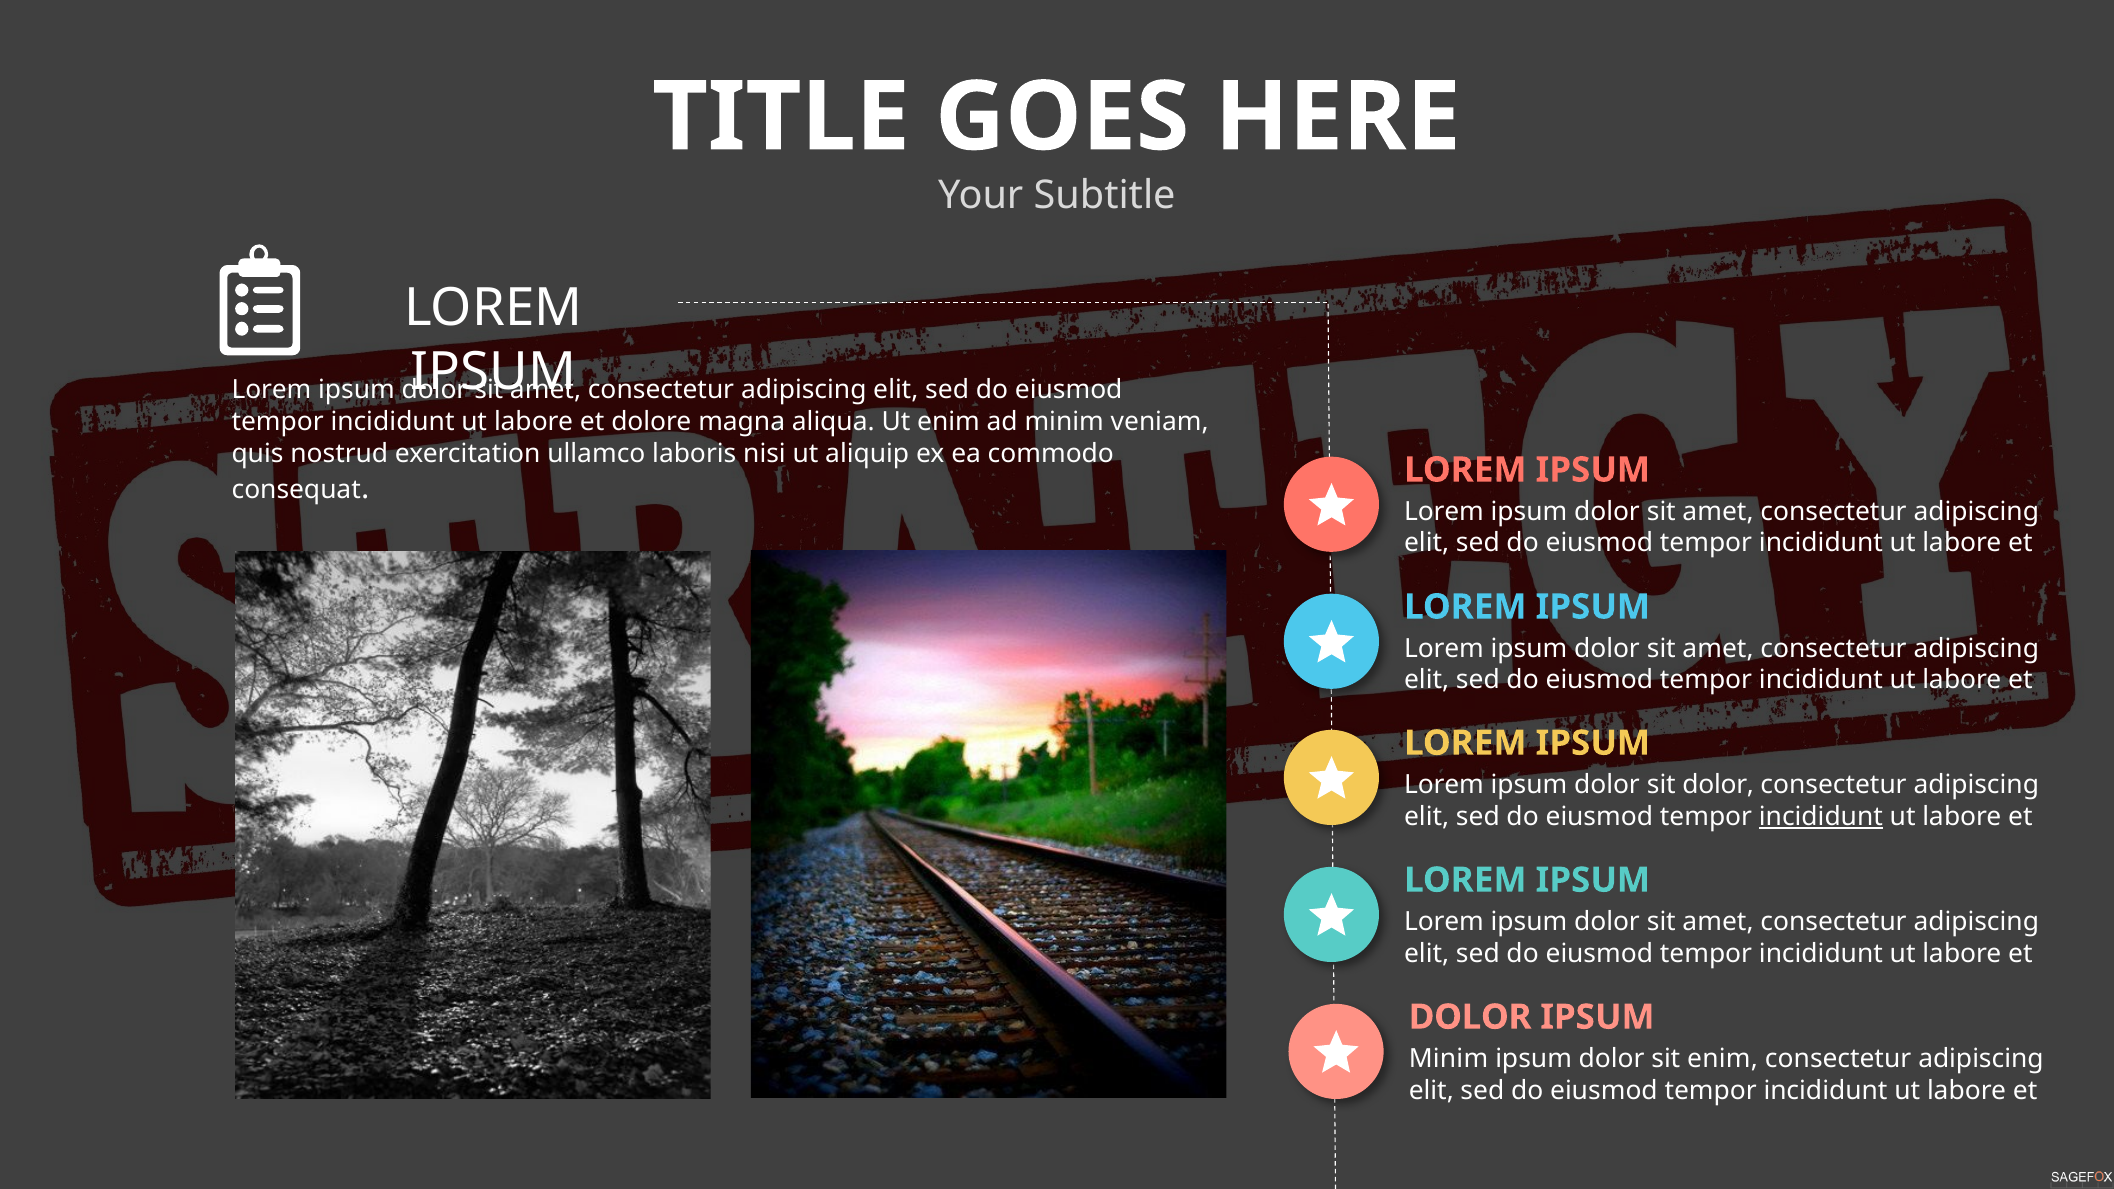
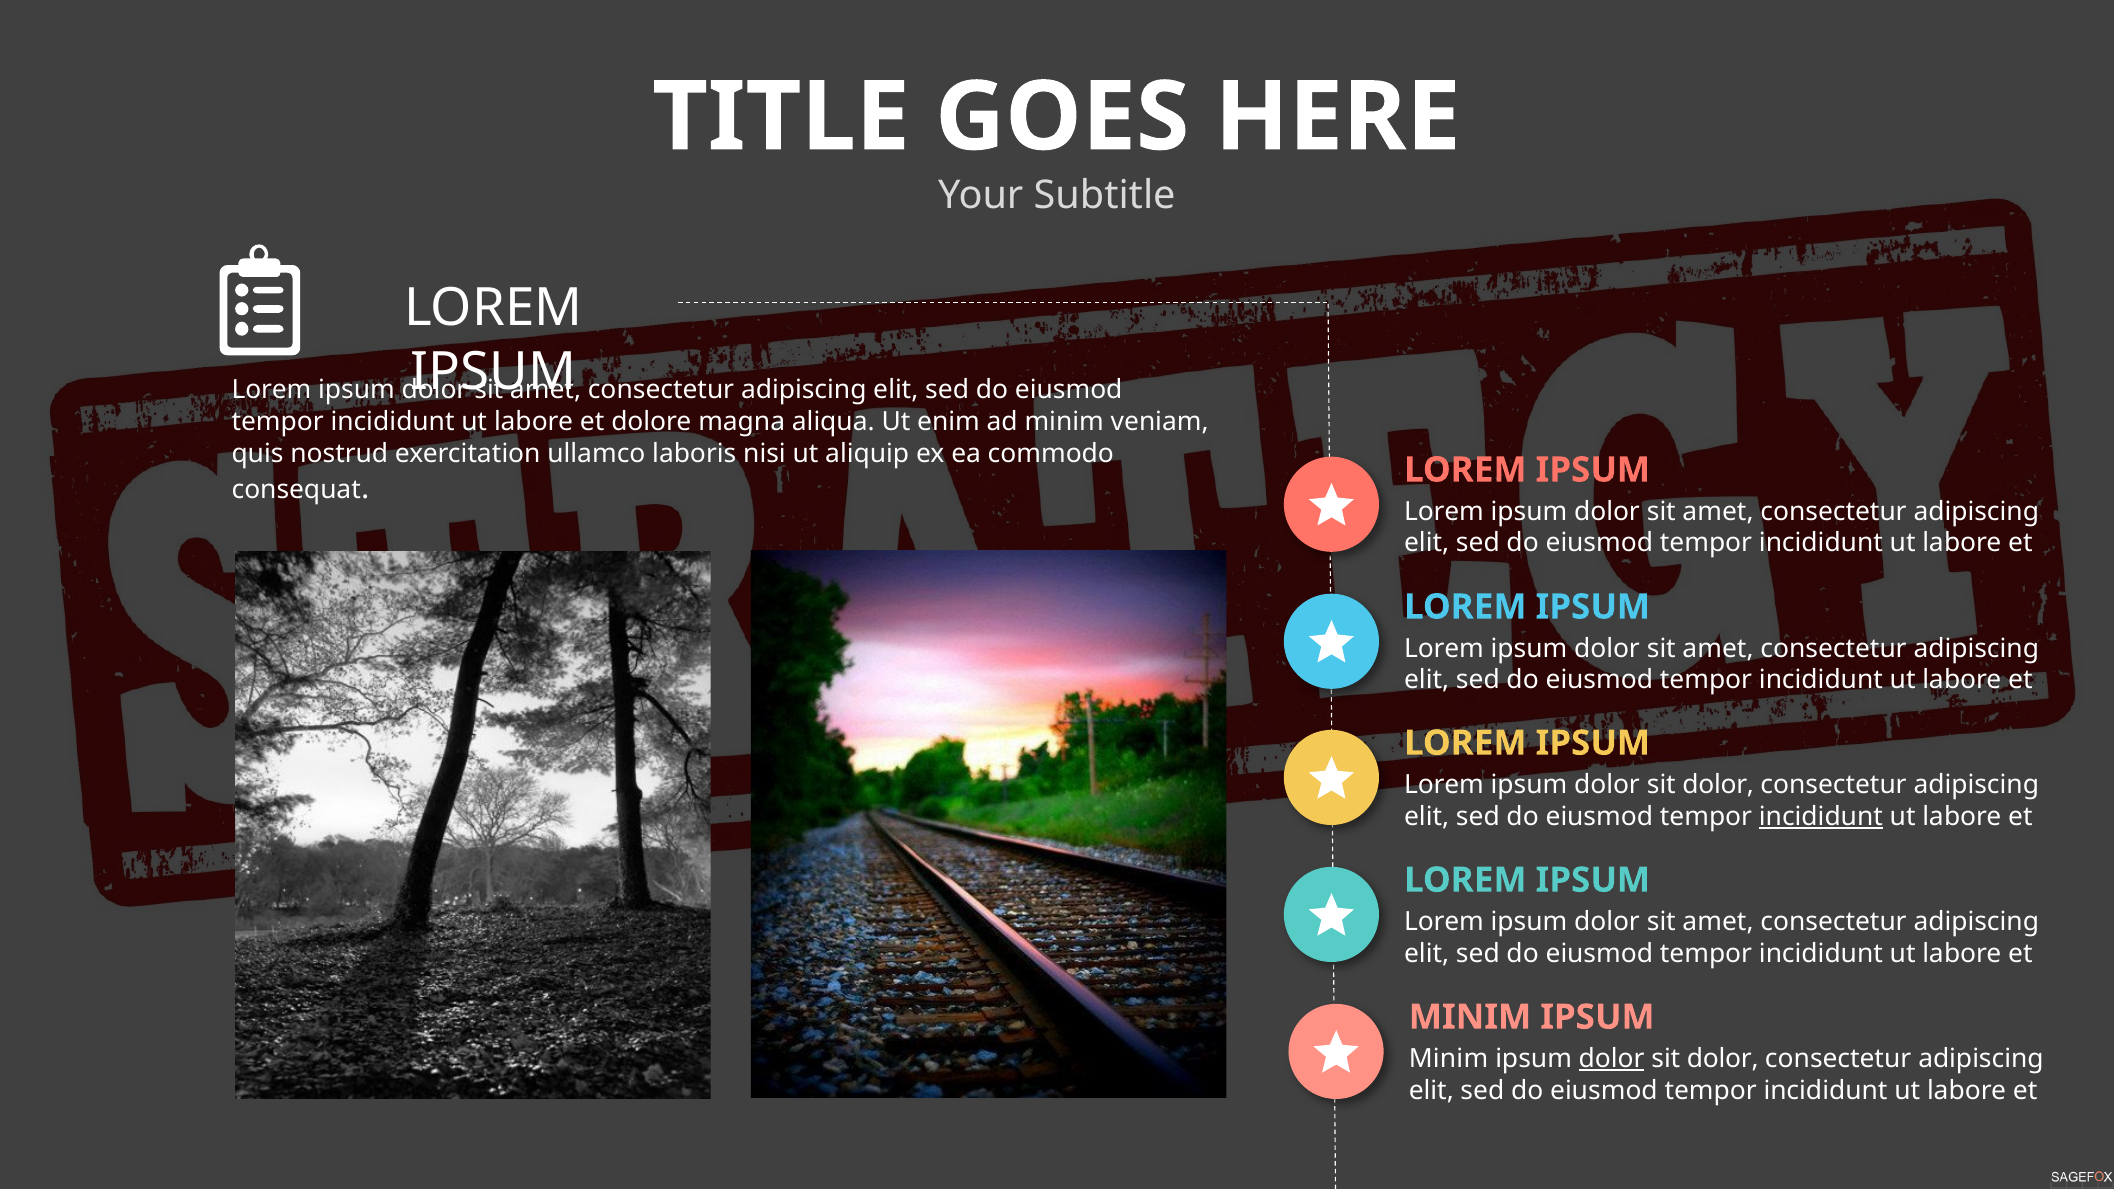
DOLOR at (1470, 1017): DOLOR -> MINIM
dolor at (1612, 1059) underline: none -> present
enim at (1723, 1059): enim -> dolor
